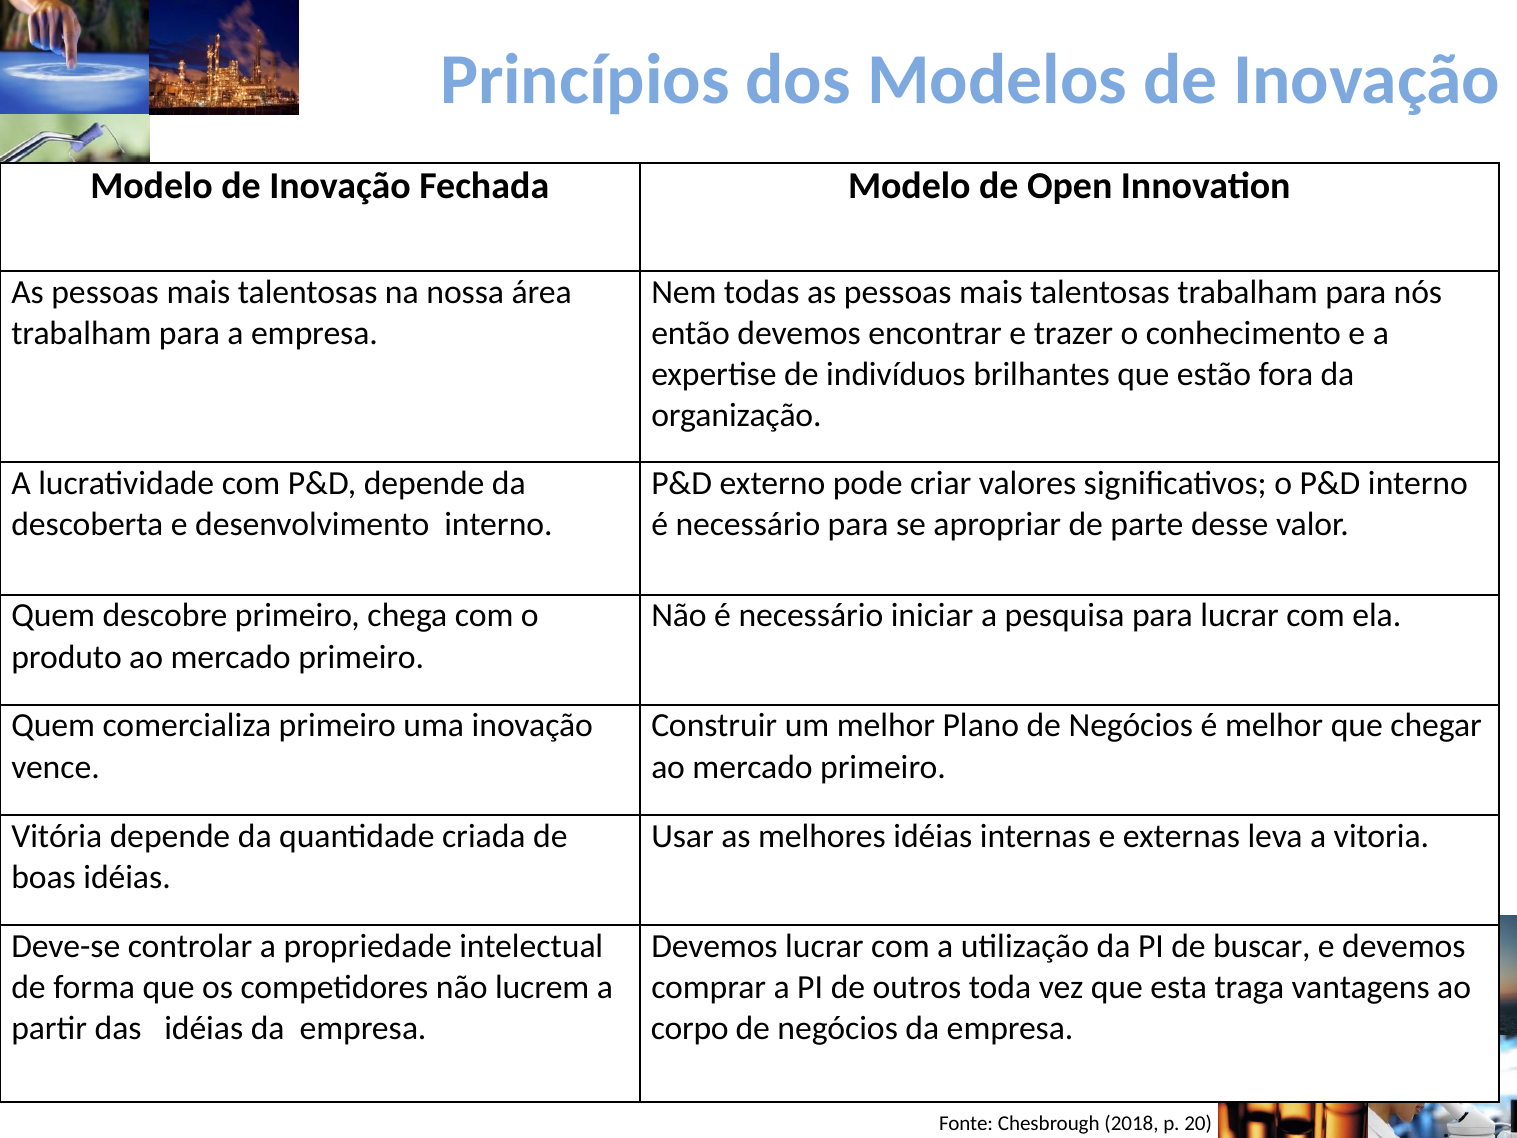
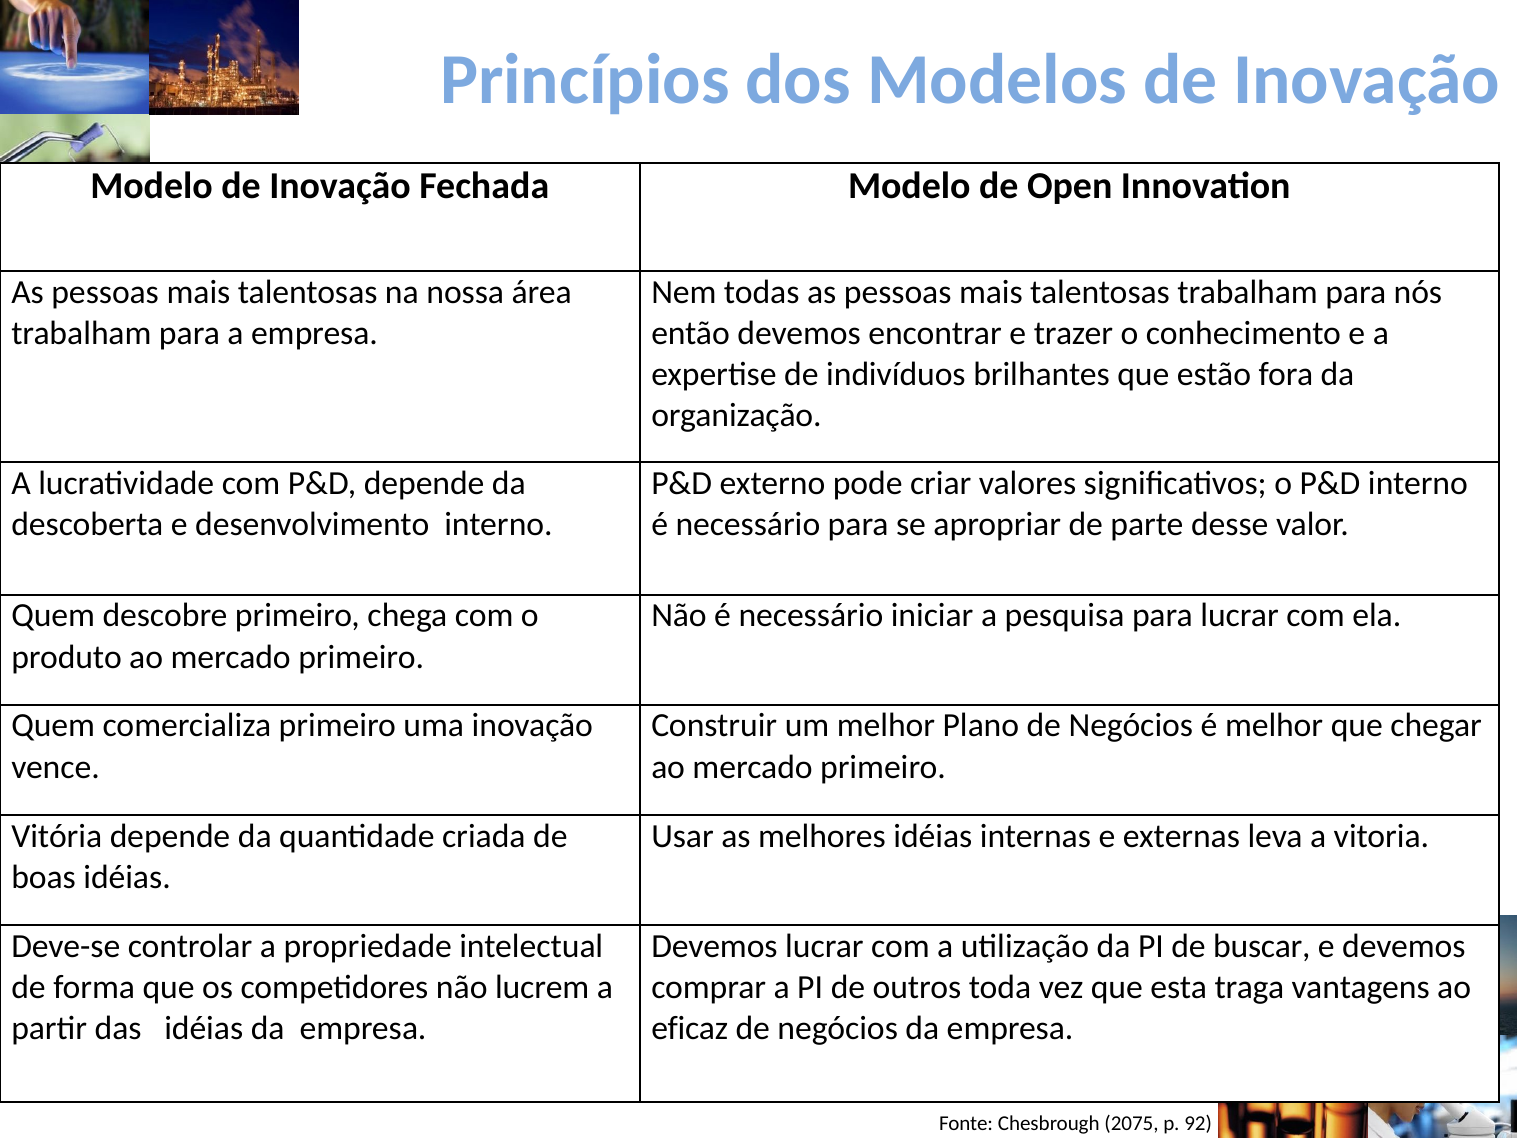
corpo: corpo -> eficaz
2018: 2018 -> 2075
20: 20 -> 92
